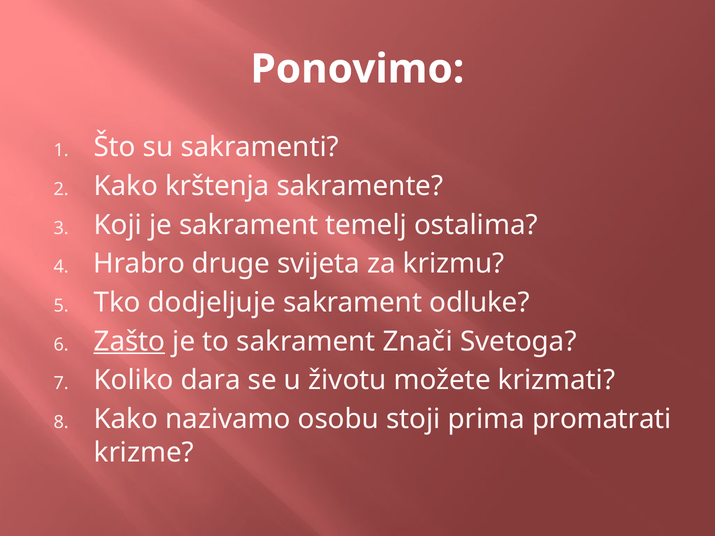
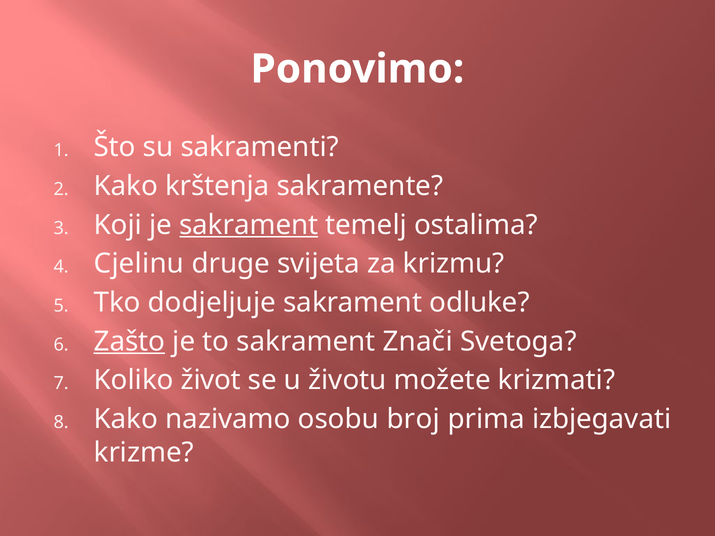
sakrament at (249, 225) underline: none -> present
Hrabro: Hrabro -> Cjelinu
dara: dara -> život
stoji: stoji -> broj
promatrati: promatrati -> izbjegavati
